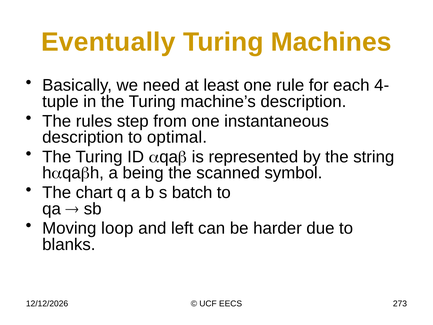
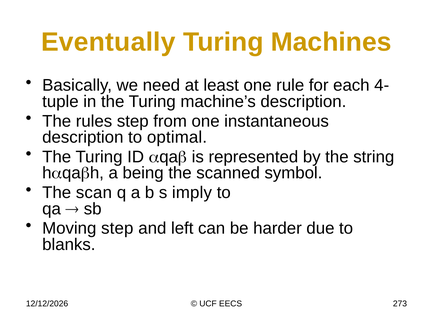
chart: chart -> scan
batch: batch -> imply
Moving loop: loop -> step
